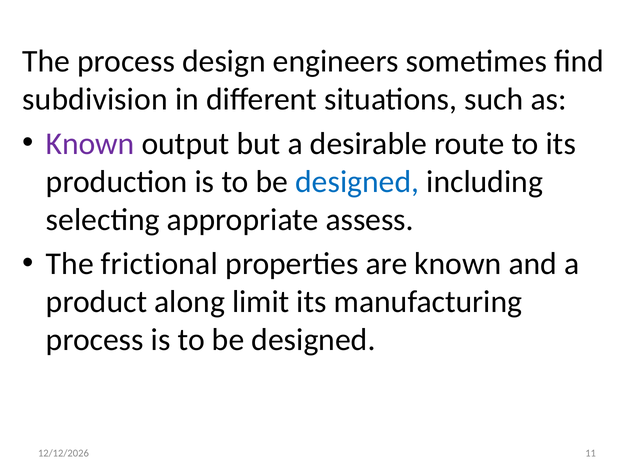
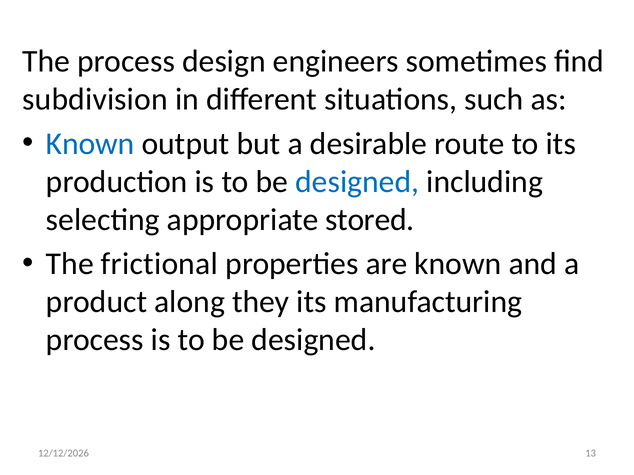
Known at (90, 144) colour: purple -> blue
assess: assess -> stored
limit: limit -> they
11: 11 -> 13
